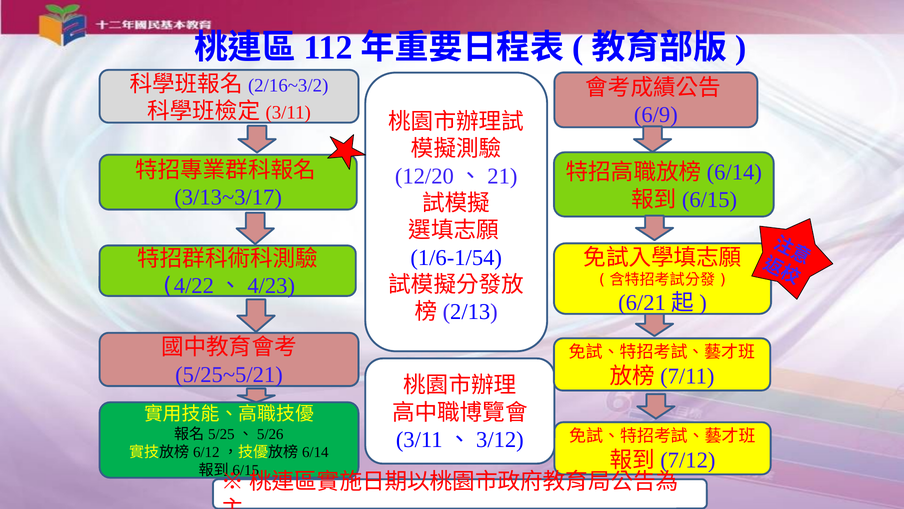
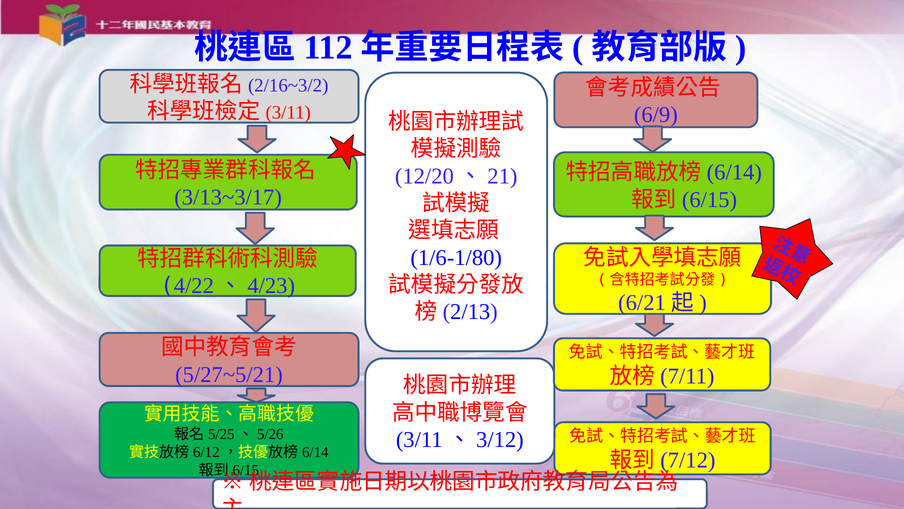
1/6-1/54: 1/6-1/54 -> 1/6-1/80
5/25~5/21: 5/25~5/21 -> 5/27~5/21
